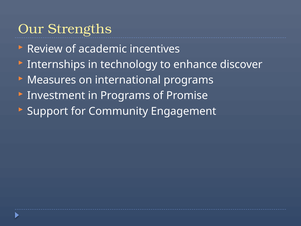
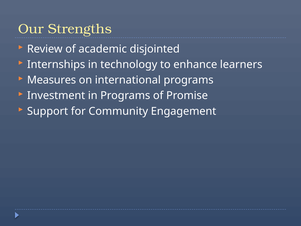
incentives: incentives -> disjointed
discover: discover -> learners
